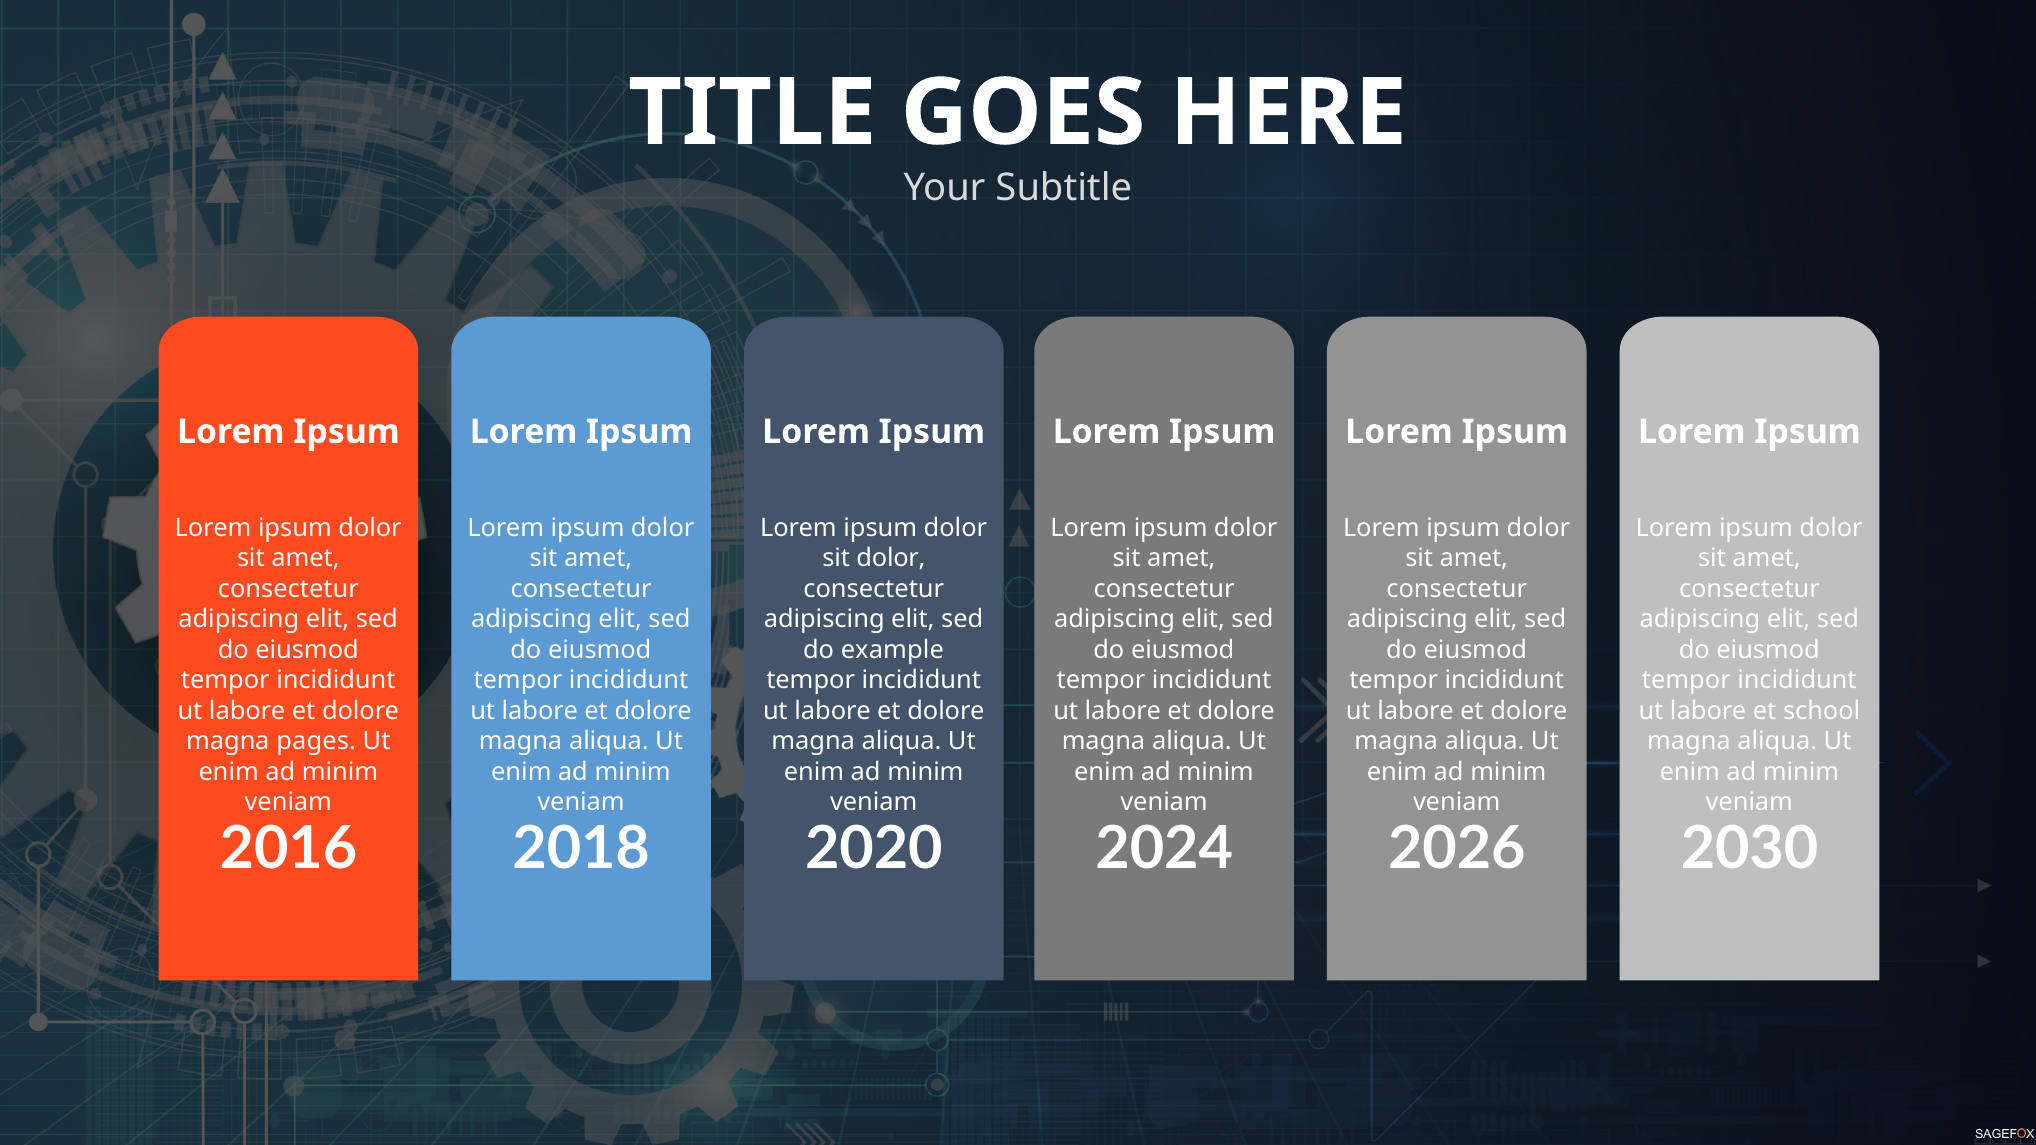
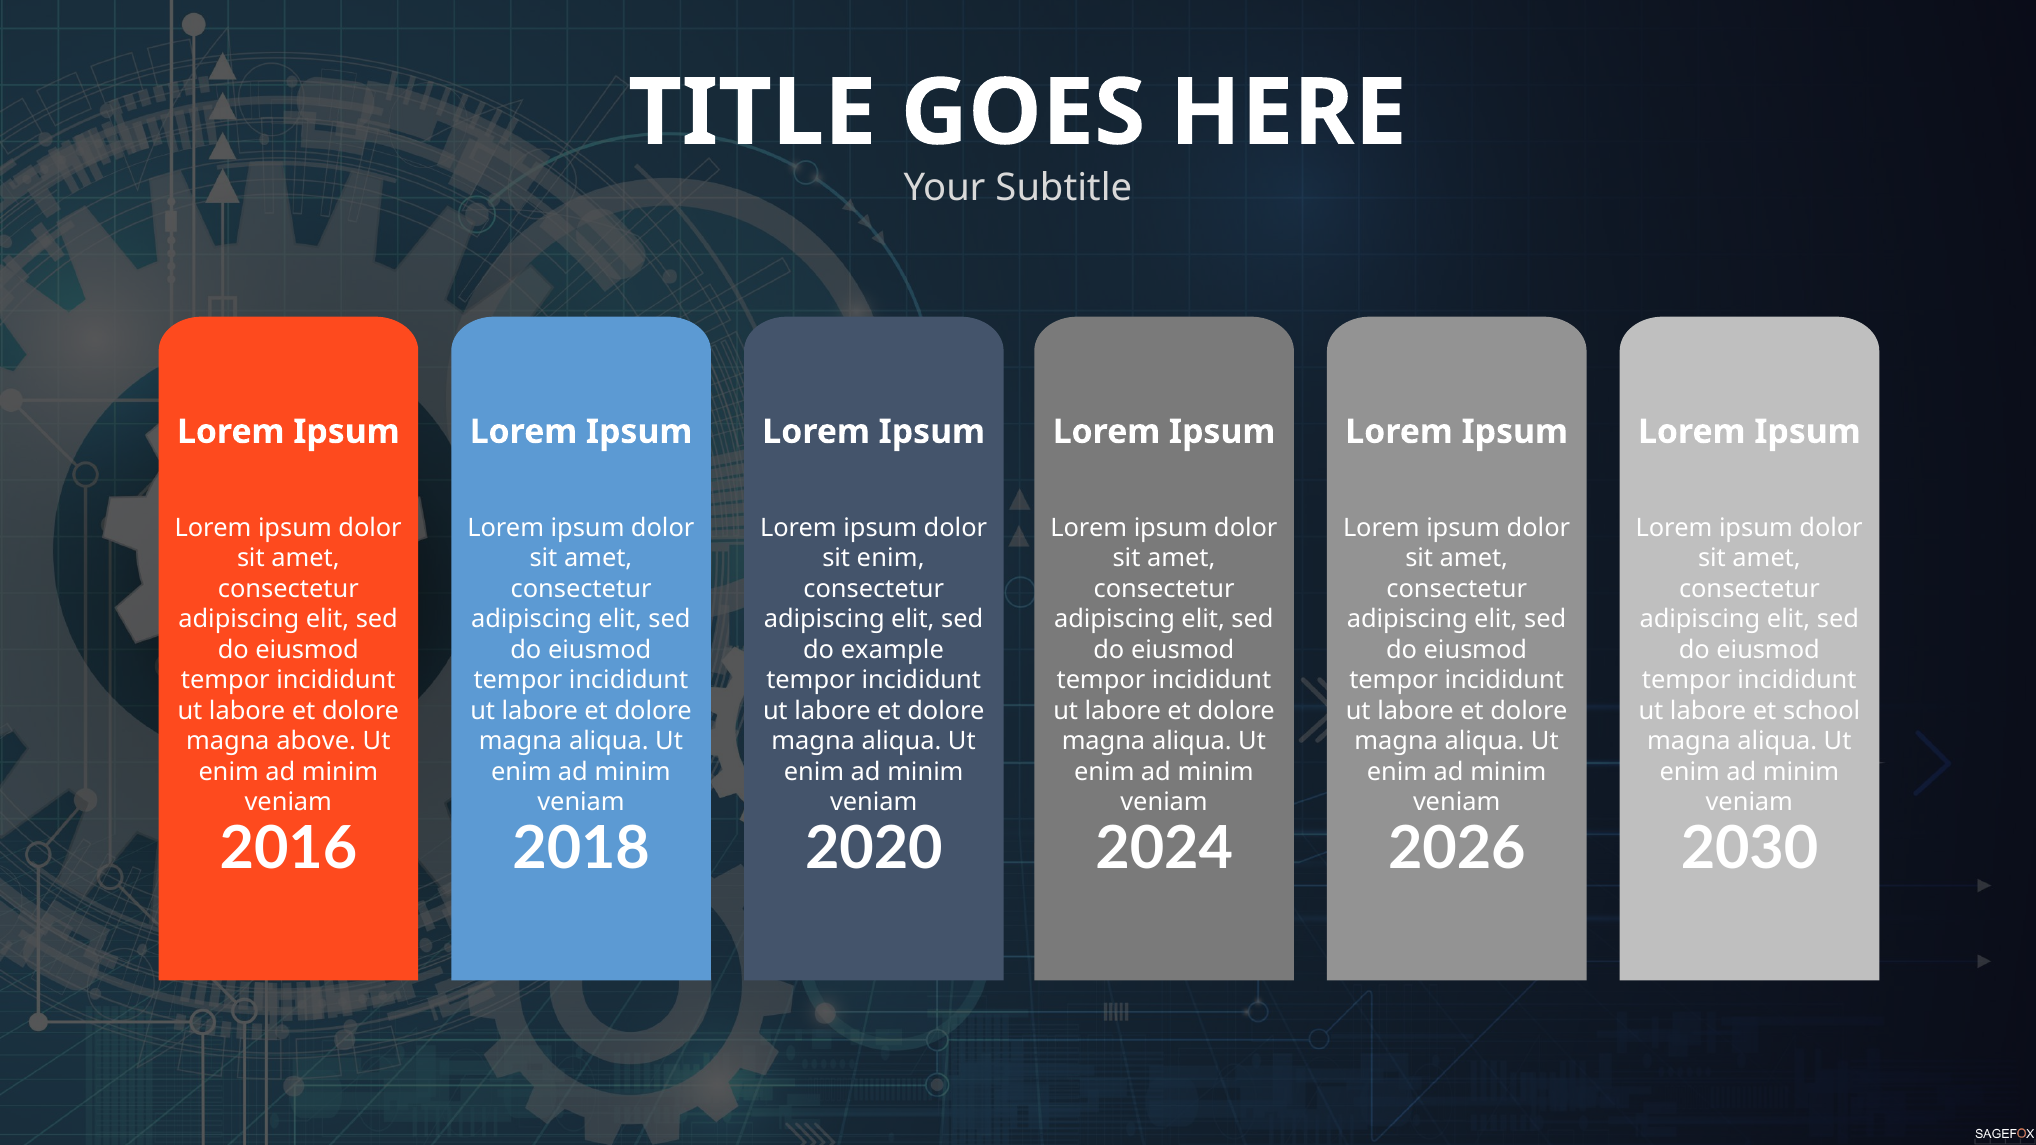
sit dolor: dolor -> enim
pages: pages -> above
